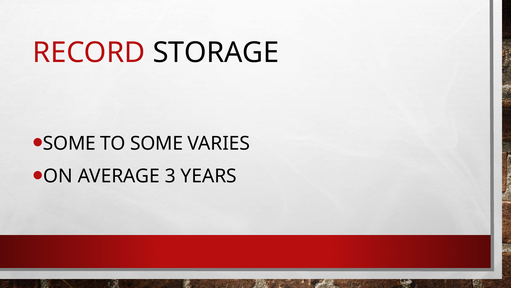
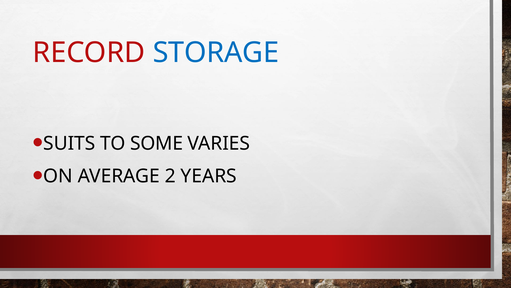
STORAGE colour: black -> blue
SOME at (69, 143): SOME -> SUITS
3: 3 -> 2
